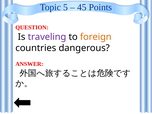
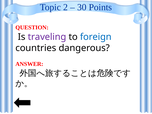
5: 5 -> 2
45: 45 -> 30
foreign colour: orange -> blue
